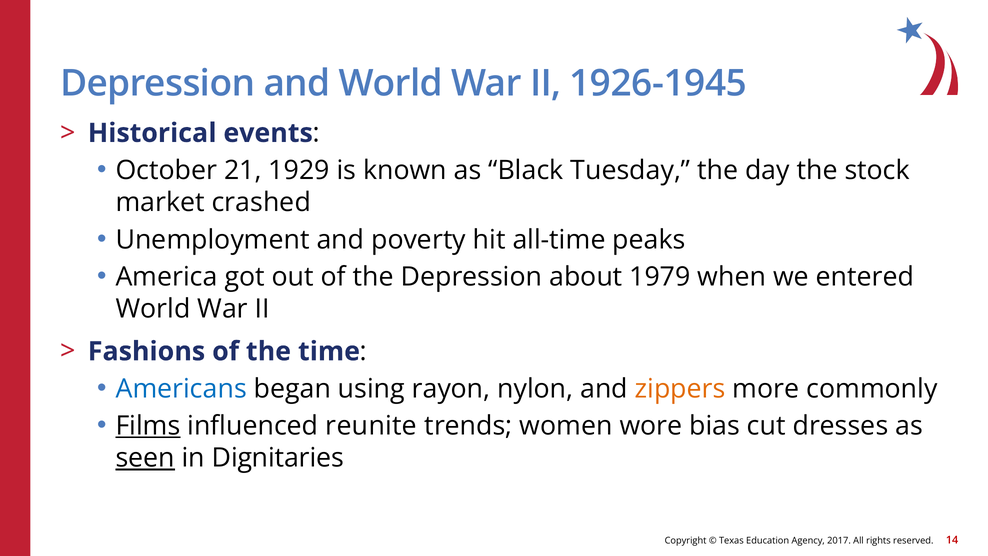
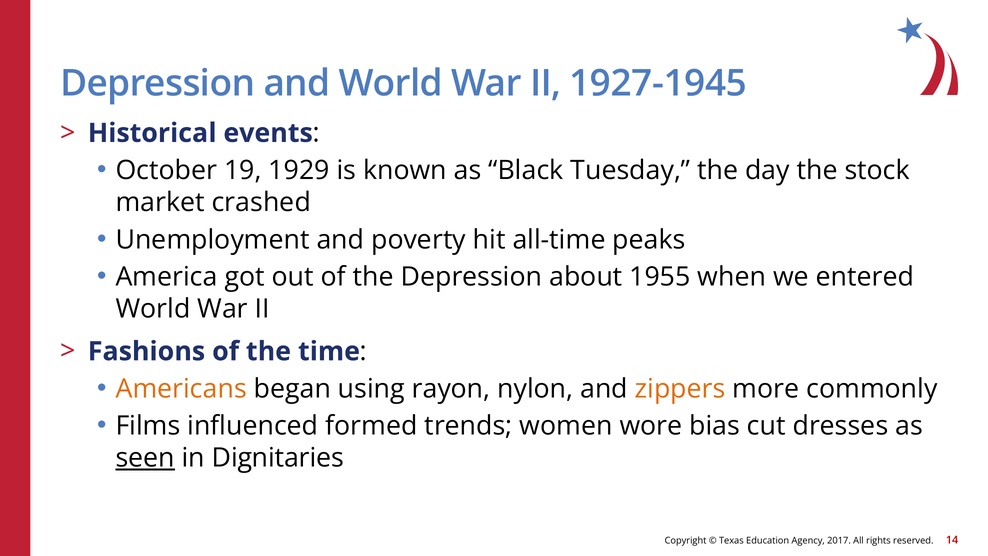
1926-1945: 1926-1945 -> 1927-1945
21: 21 -> 19
1979: 1979 -> 1955
Americans colour: blue -> orange
Films underline: present -> none
reunite: reunite -> formed
